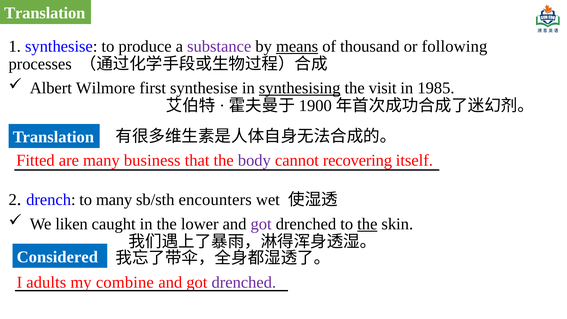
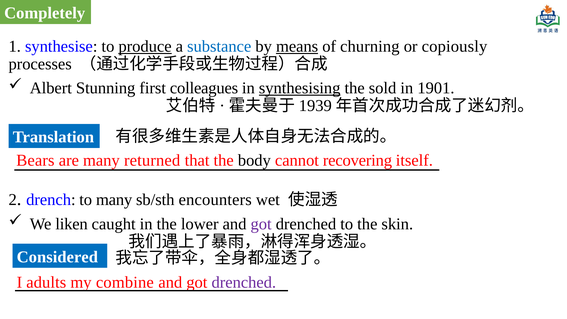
Translation at (45, 13): Translation -> Completely
produce underline: none -> present
substance colour: purple -> blue
thousand: thousand -> churning
following: following -> copiously
Wilmore: Wilmore -> Stunning
first synthesise: synthesise -> colleagues
visit: visit -> sold
1985: 1985 -> 1901
1900: 1900 -> 1939
Fitted: Fitted -> Bears
business: business -> returned
body colour: purple -> black
the at (367, 224) underline: present -> none
